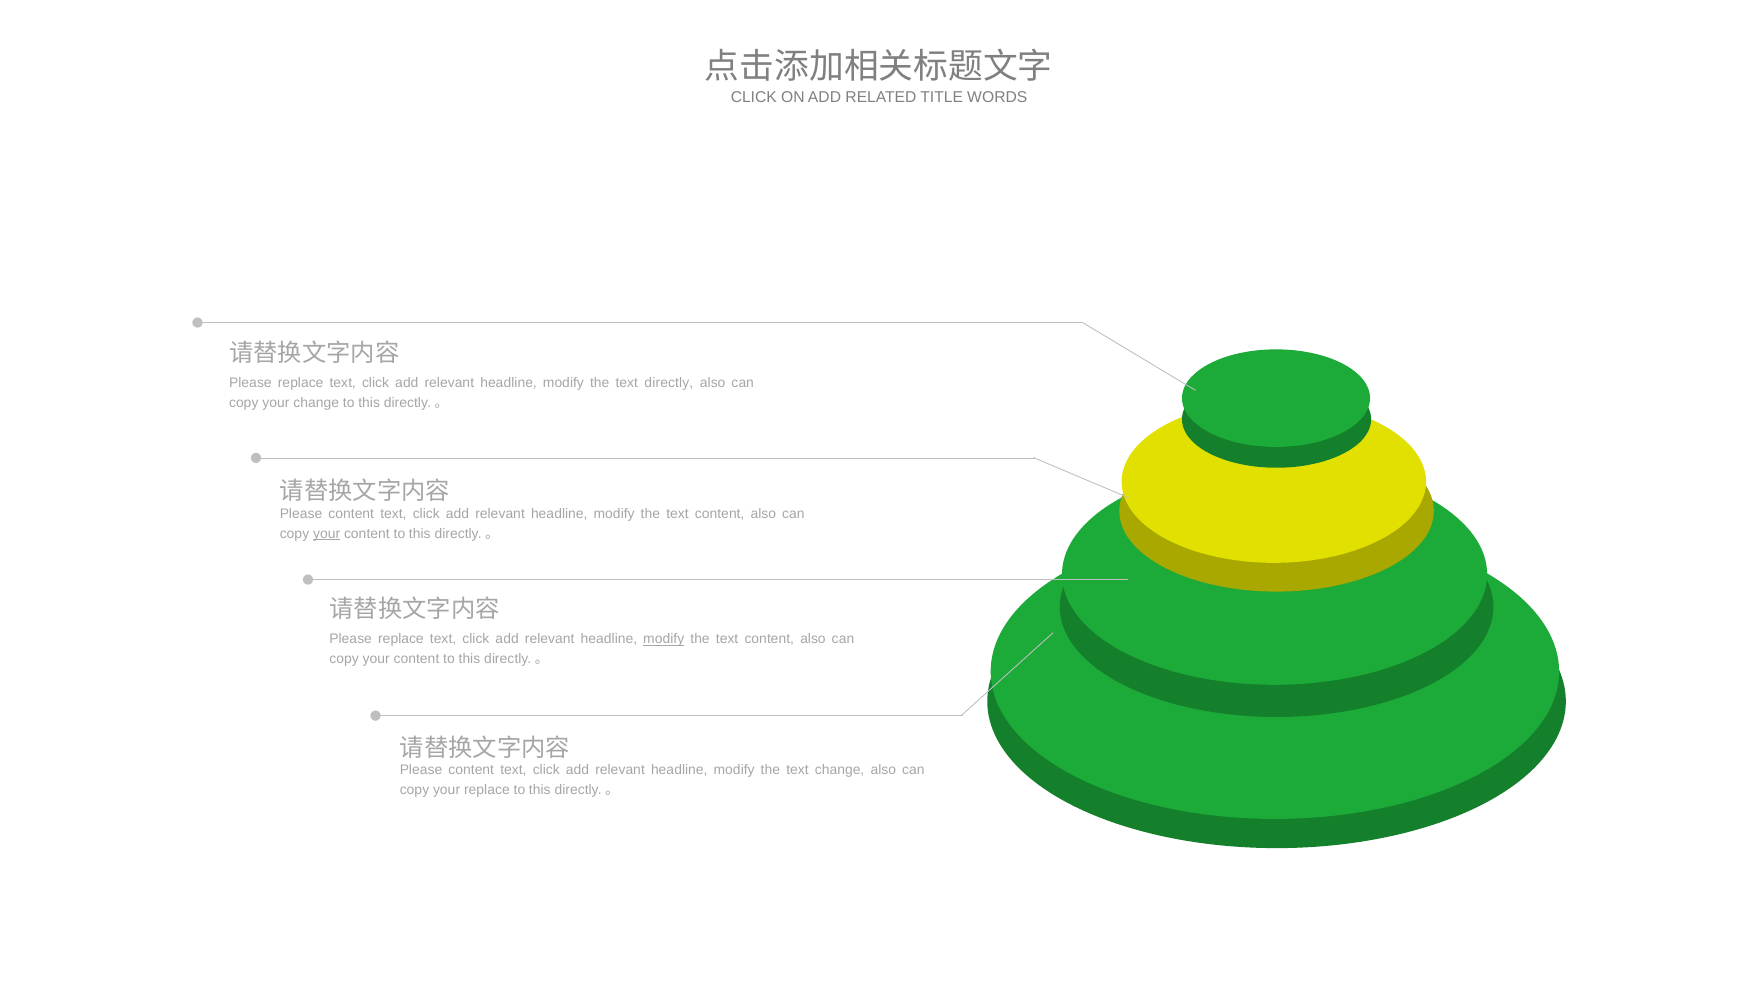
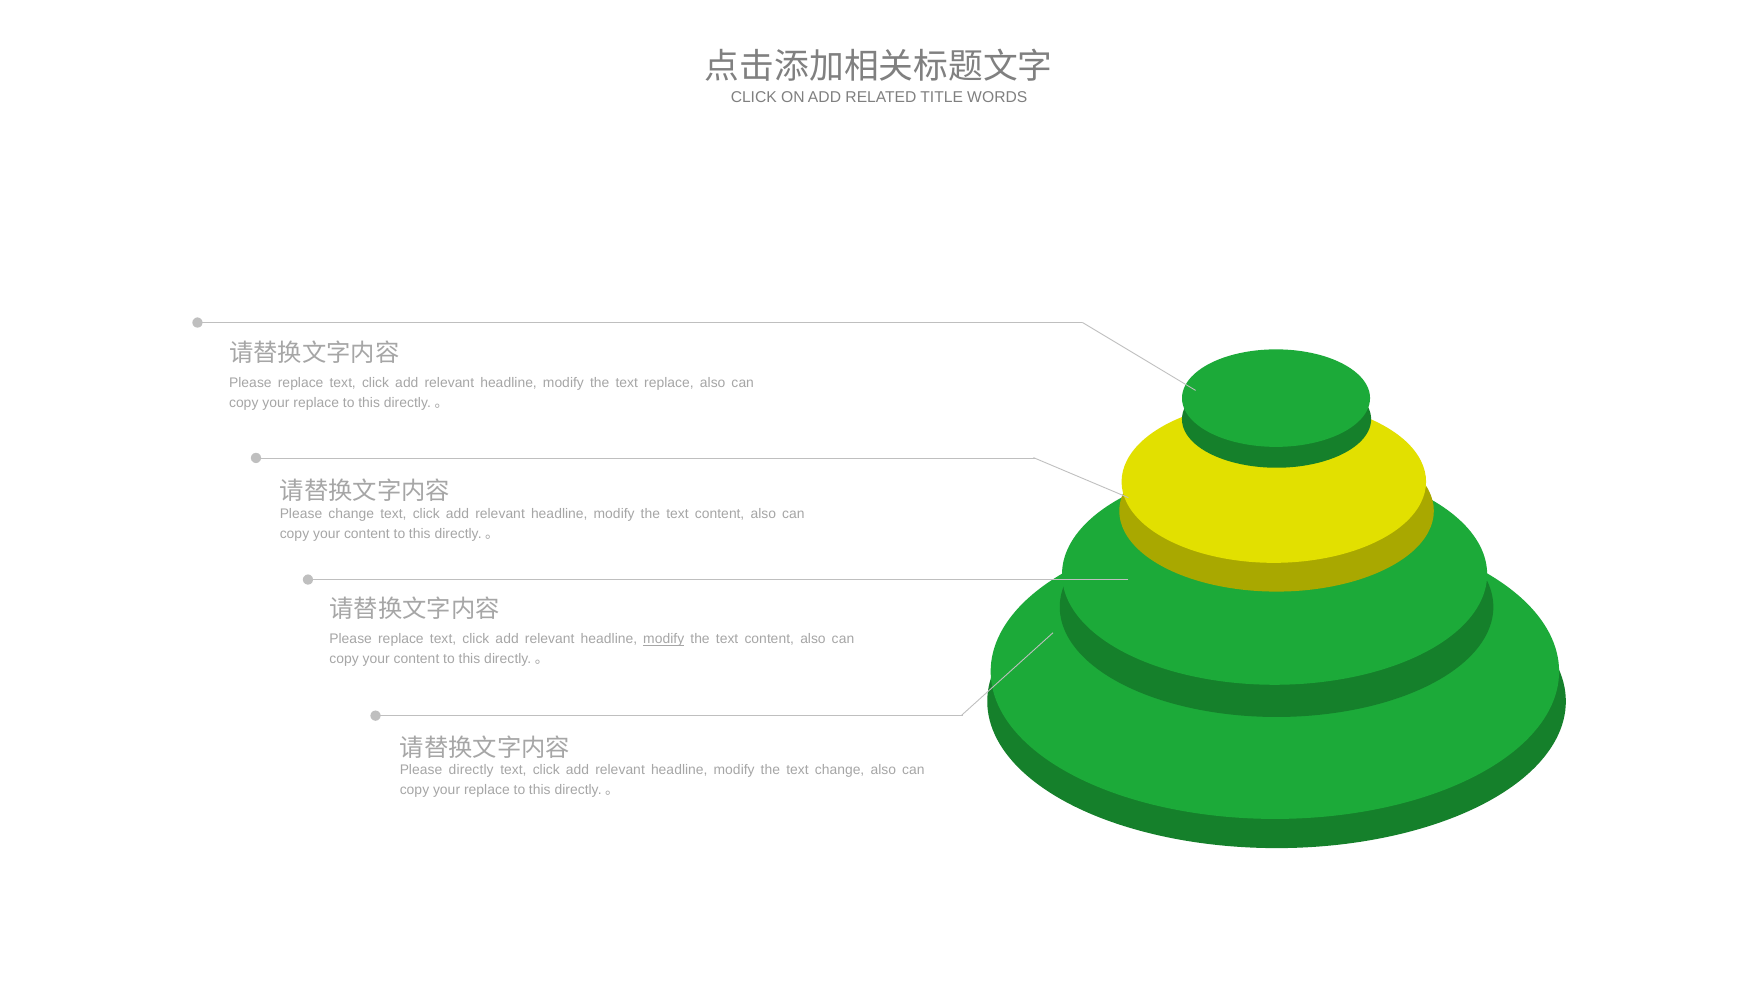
text directly: directly -> replace
change at (316, 403): change -> replace
content at (351, 514): content -> change
your at (327, 534) underline: present -> none
content at (471, 770): content -> directly
